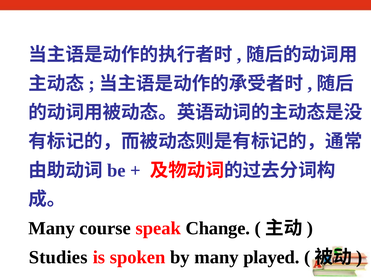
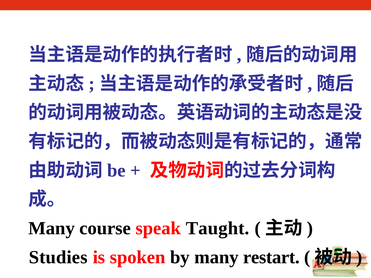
Change: Change -> Taught
played: played -> restart
